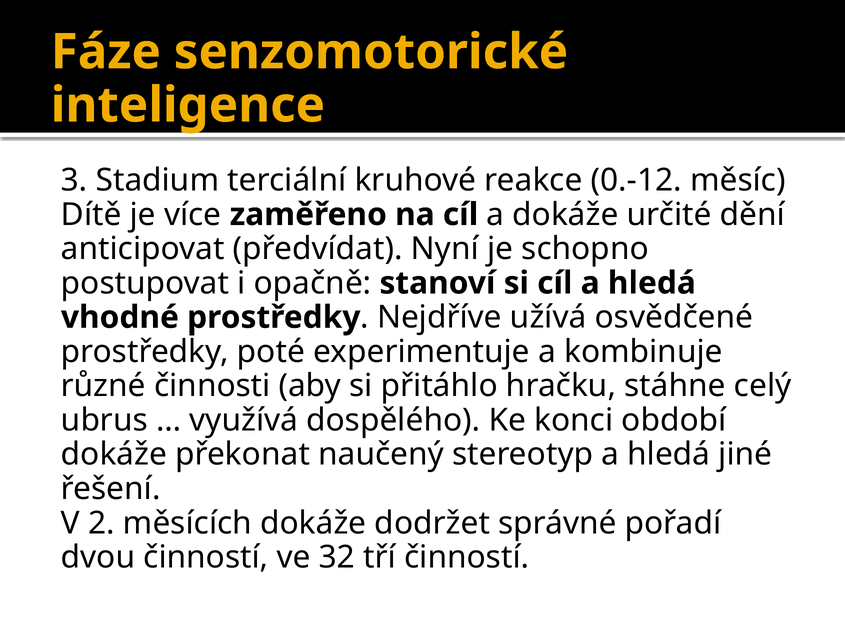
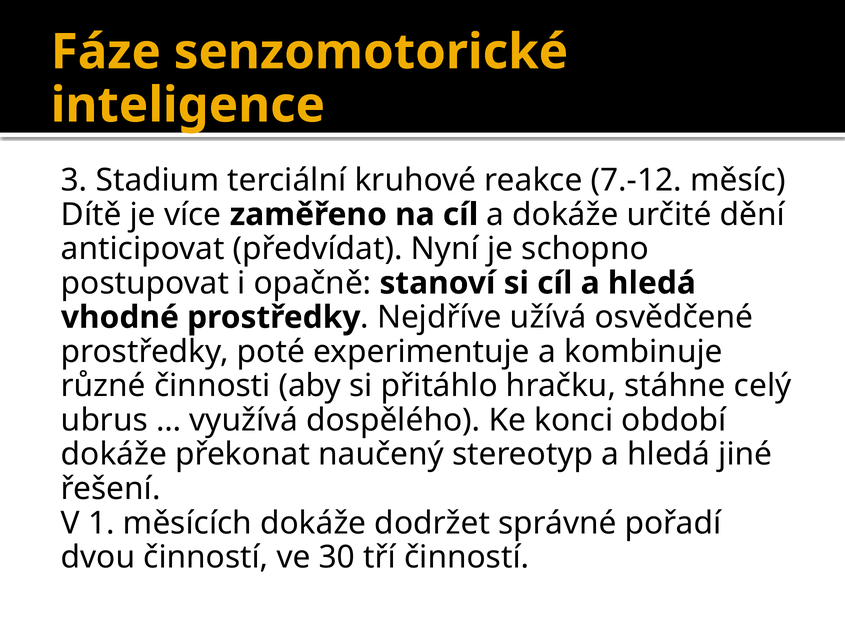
0.-12: 0.-12 -> 7.-12
2: 2 -> 1
32: 32 -> 30
